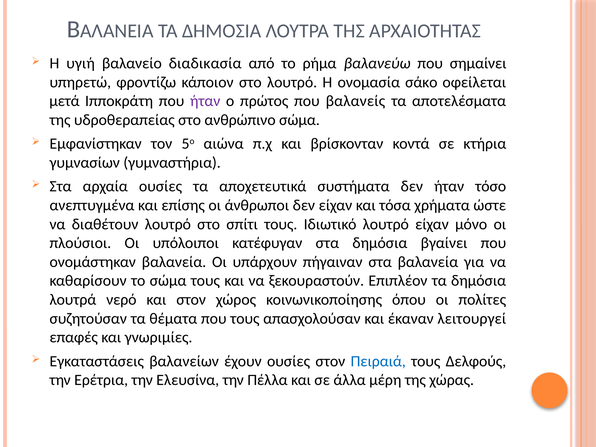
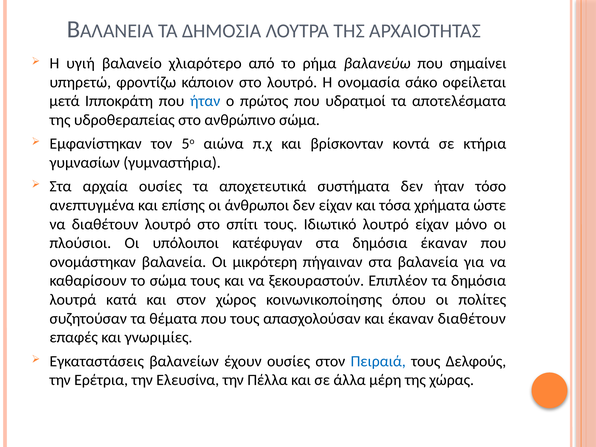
διαδικασία: διαδικασία -> χλιαρότερο
ήταν at (205, 101) colour: purple -> blue
βαλανείς: βαλανείς -> υδρατμοί
δημόσια βγαίνει: βγαίνει -> έκαναν
υπάρχουν: υπάρχουν -> μικρότερη
νερό: νερό -> κατά
έκαναν λειτουργεί: λειτουργεί -> διαθέτουν
